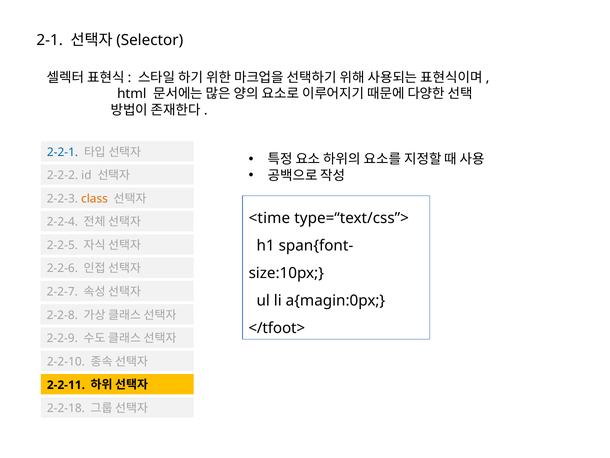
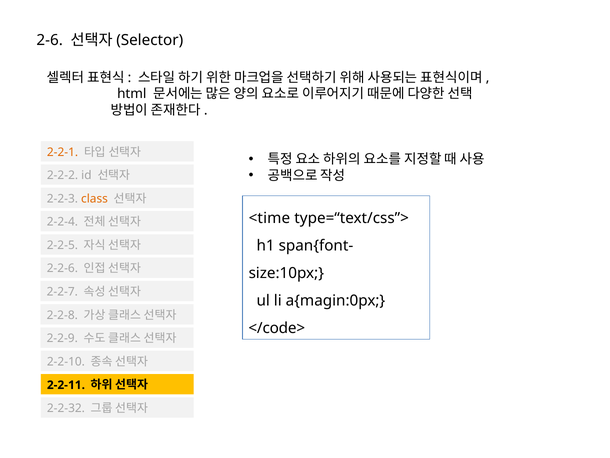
2-1: 2-1 -> 2-6
2-2-1 colour: blue -> orange
</tfoot>: </tfoot> -> </code>
2-2-18: 2-2-18 -> 2-2-32
